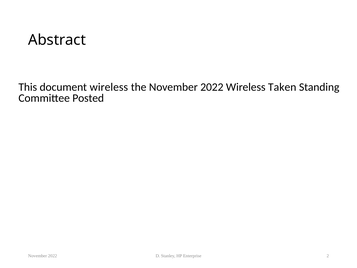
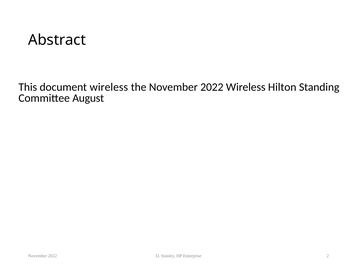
Taken: Taken -> Hilton
Posted: Posted -> August
